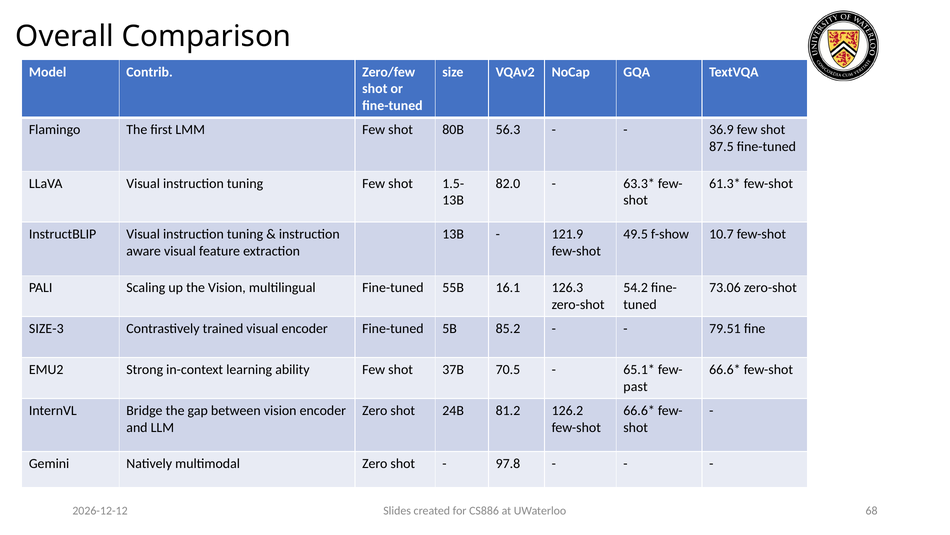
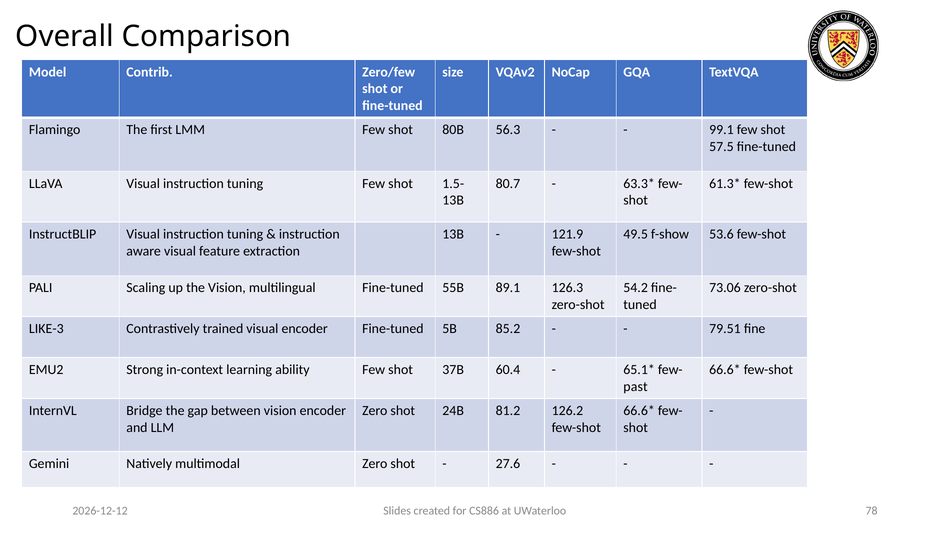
36.9: 36.9 -> 99.1
87.5: 87.5 -> 57.5
82.0: 82.0 -> 80.7
10.7: 10.7 -> 53.6
16.1: 16.1 -> 89.1
SIZE-3: SIZE-3 -> LIKE-3
70.5: 70.5 -> 60.4
97.8: 97.8 -> 27.6
68: 68 -> 78
